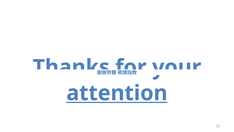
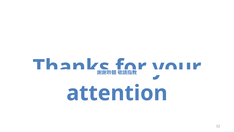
attention underline: present -> none
